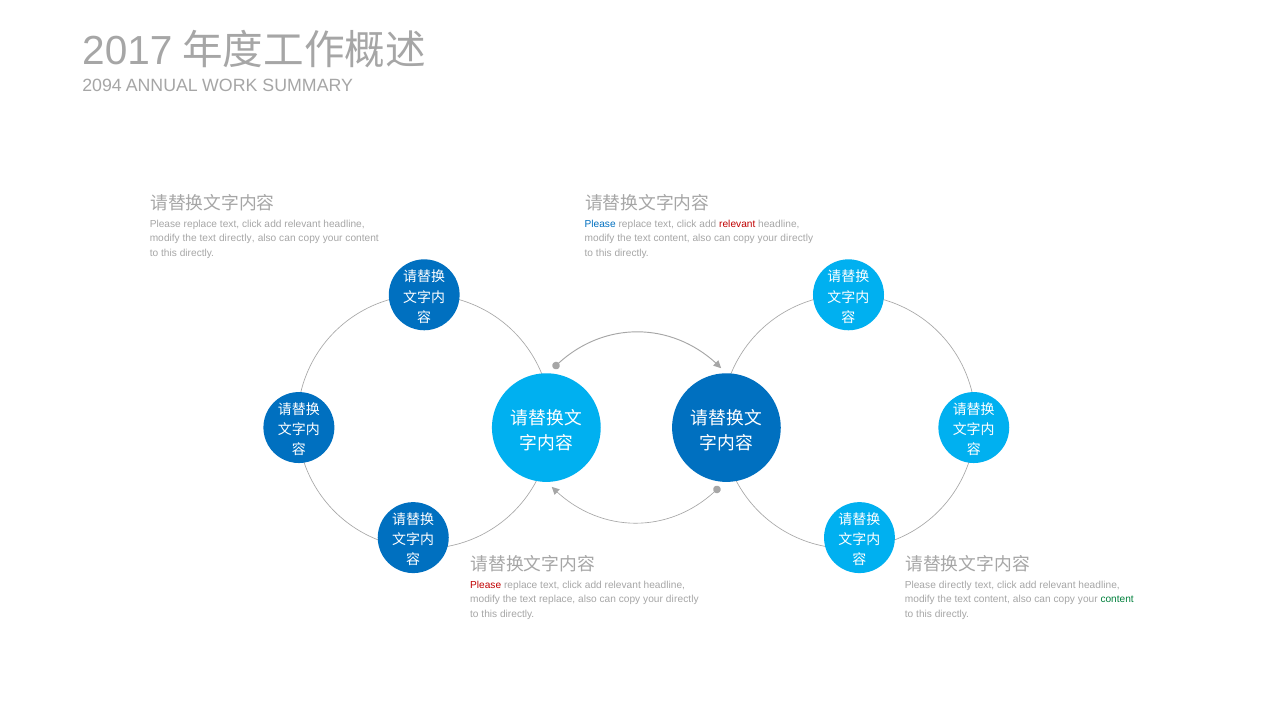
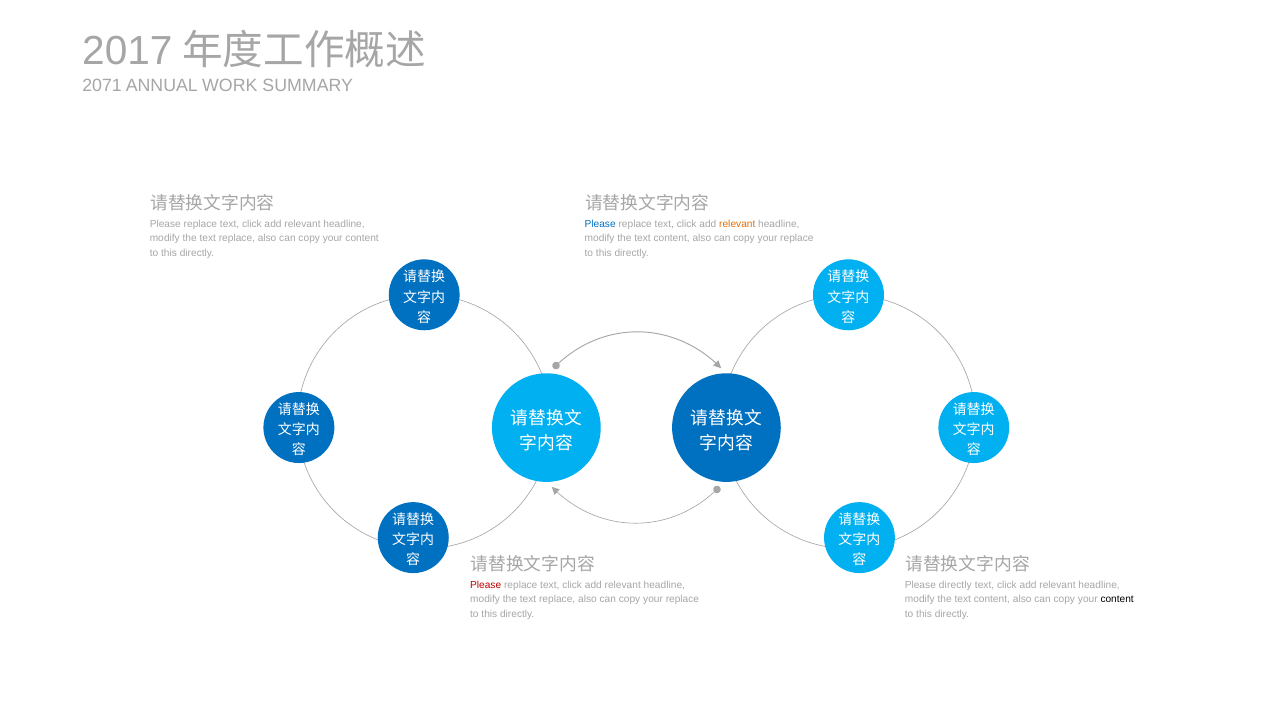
2094: 2094 -> 2071
relevant at (737, 224) colour: red -> orange
directly at (237, 239): directly -> replace
directly at (797, 239): directly -> replace
directly at (682, 600): directly -> replace
content at (1117, 600) colour: green -> black
